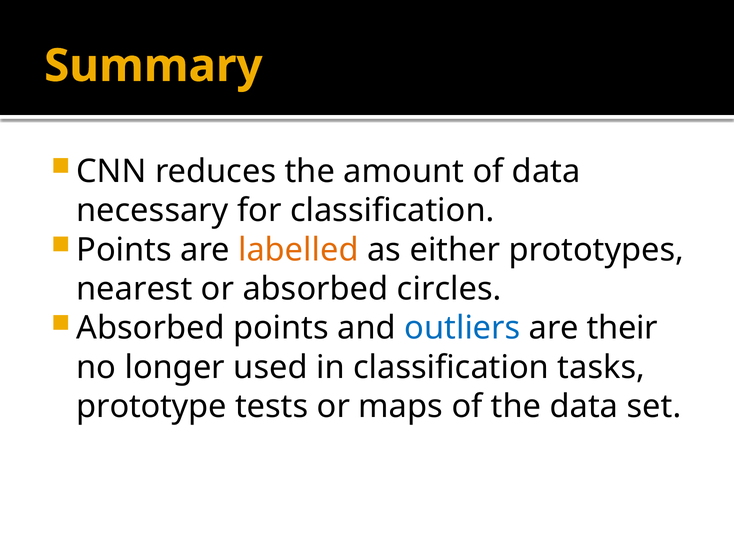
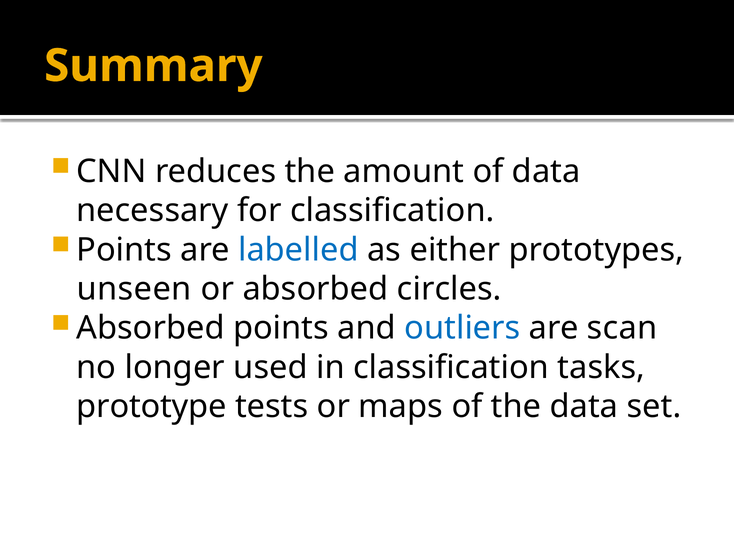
labelled colour: orange -> blue
nearest: nearest -> unseen
their: their -> scan
